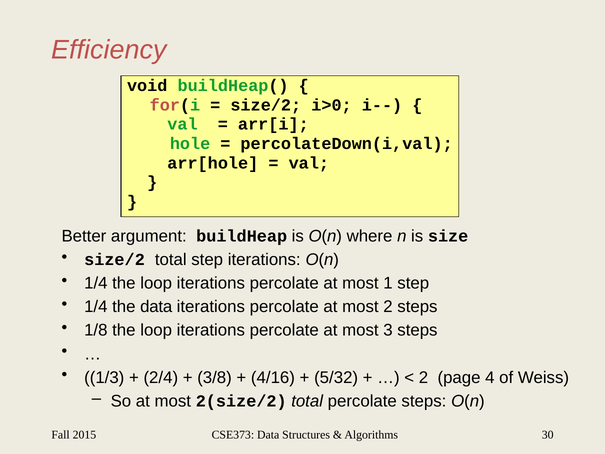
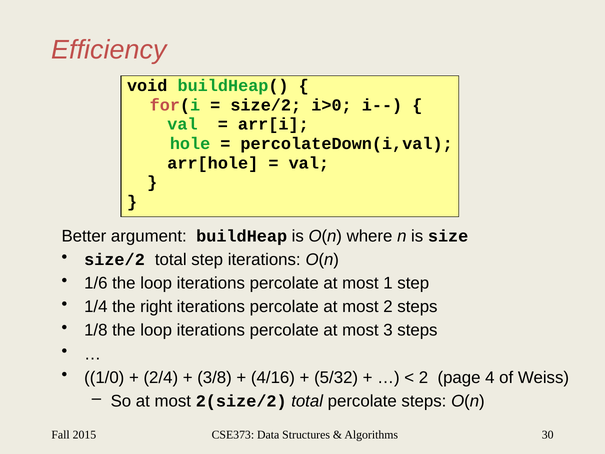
1/4 at (96, 283): 1/4 -> 1/6
the data: data -> right
1/3: 1/3 -> 1/0
